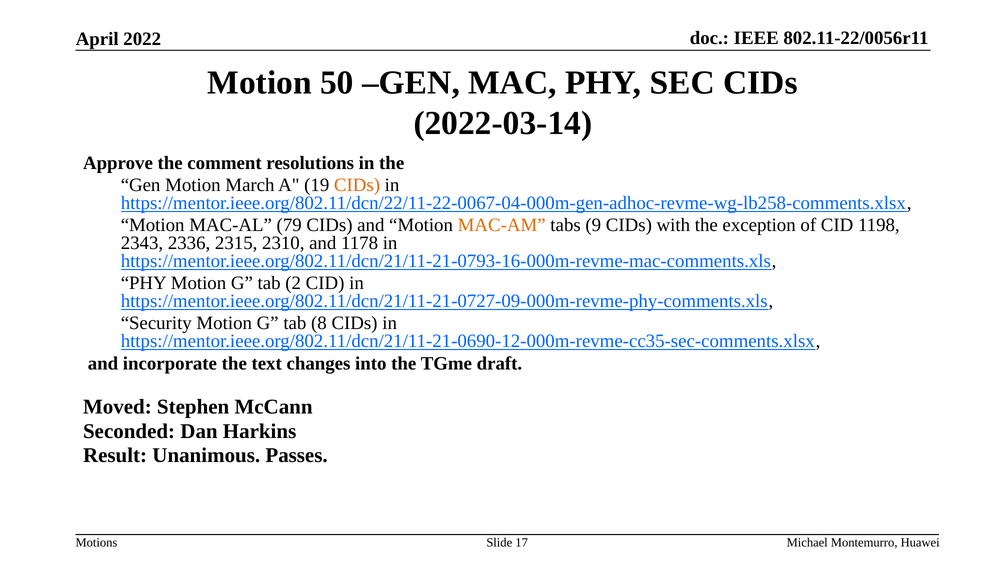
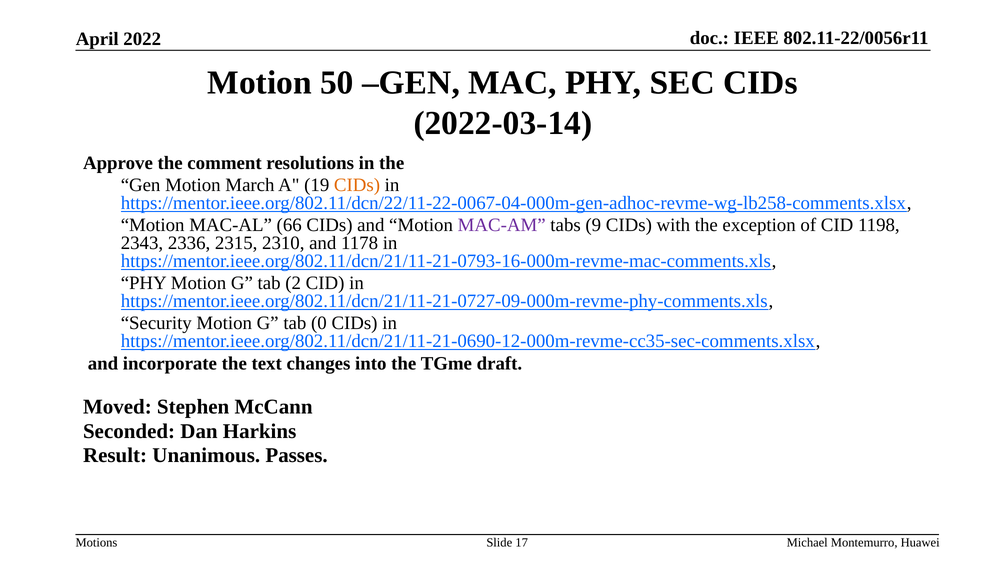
79: 79 -> 66
MAC-AM colour: orange -> purple
8: 8 -> 0
